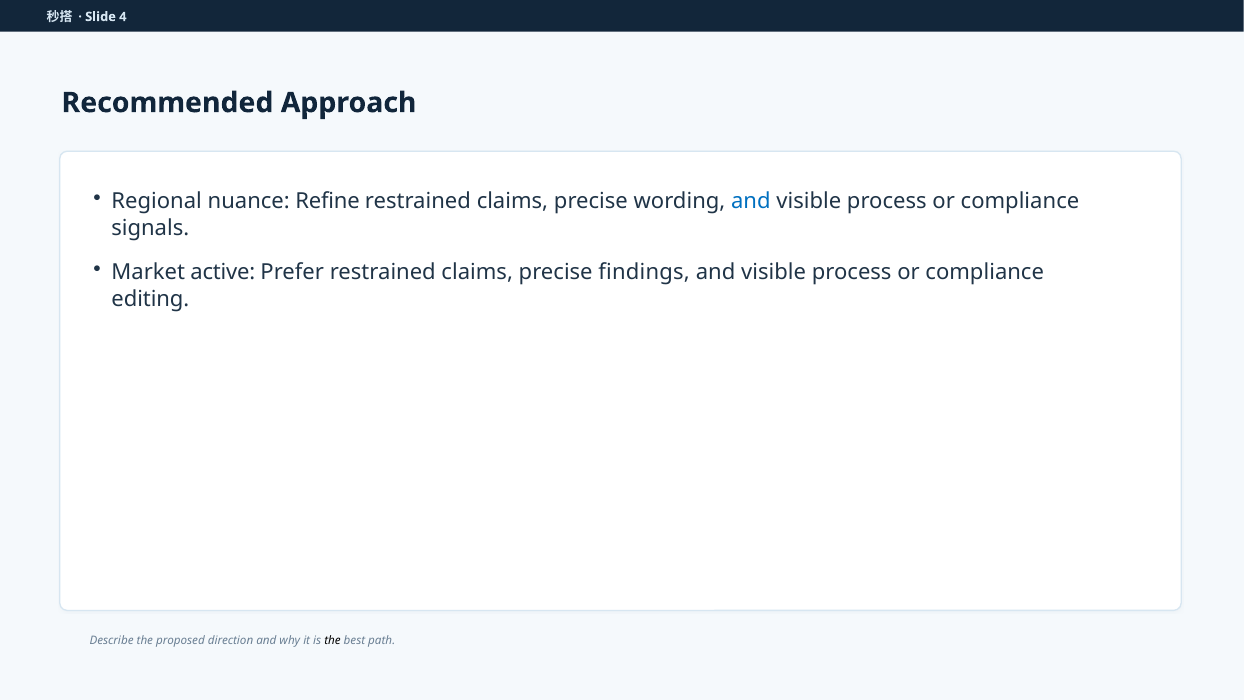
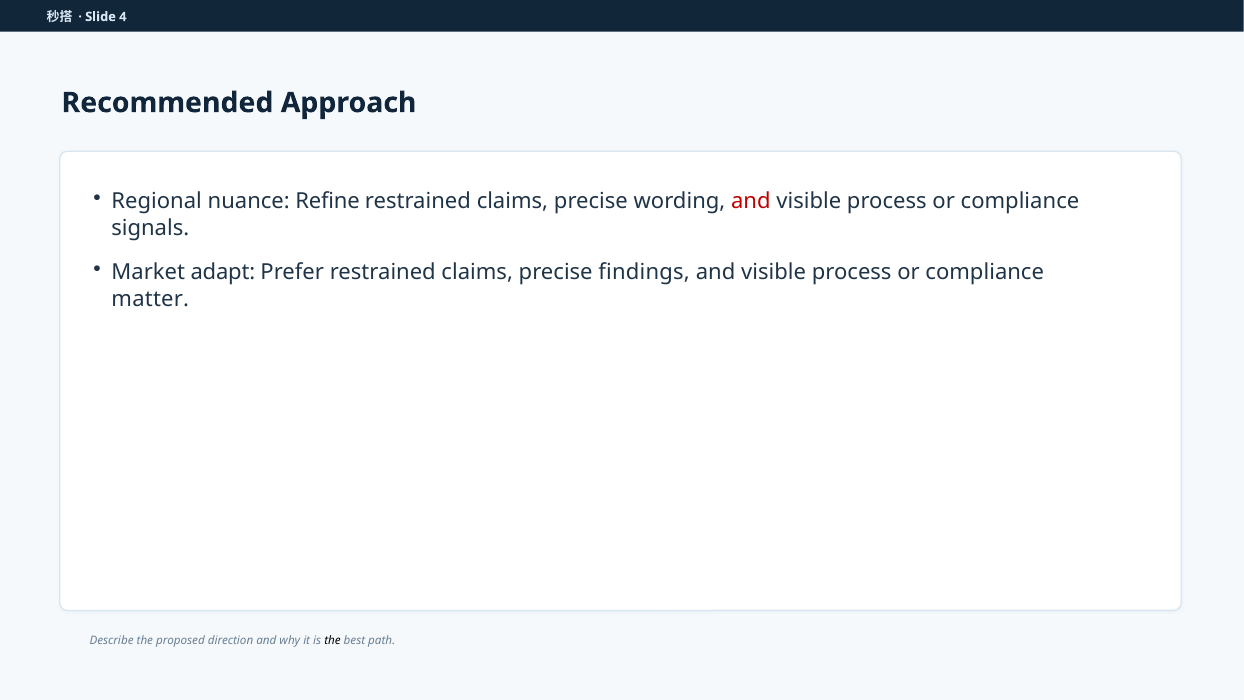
and at (751, 201) colour: blue -> red
active: active -> adapt
editing: editing -> matter
